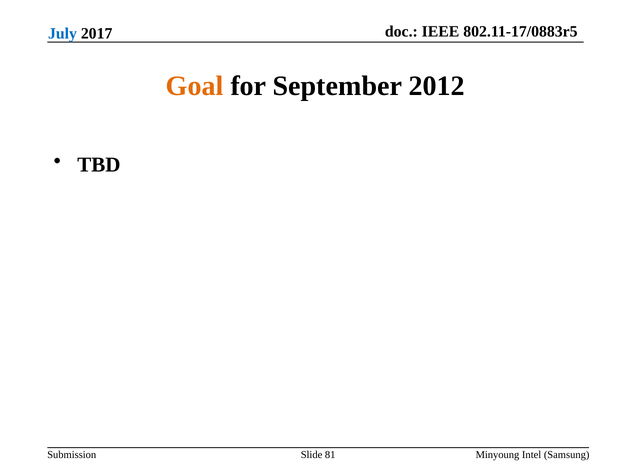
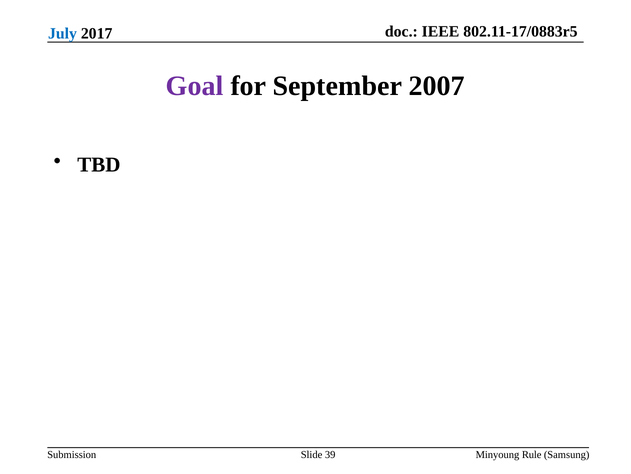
Goal colour: orange -> purple
2012: 2012 -> 2007
81: 81 -> 39
Intel: Intel -> Rule
